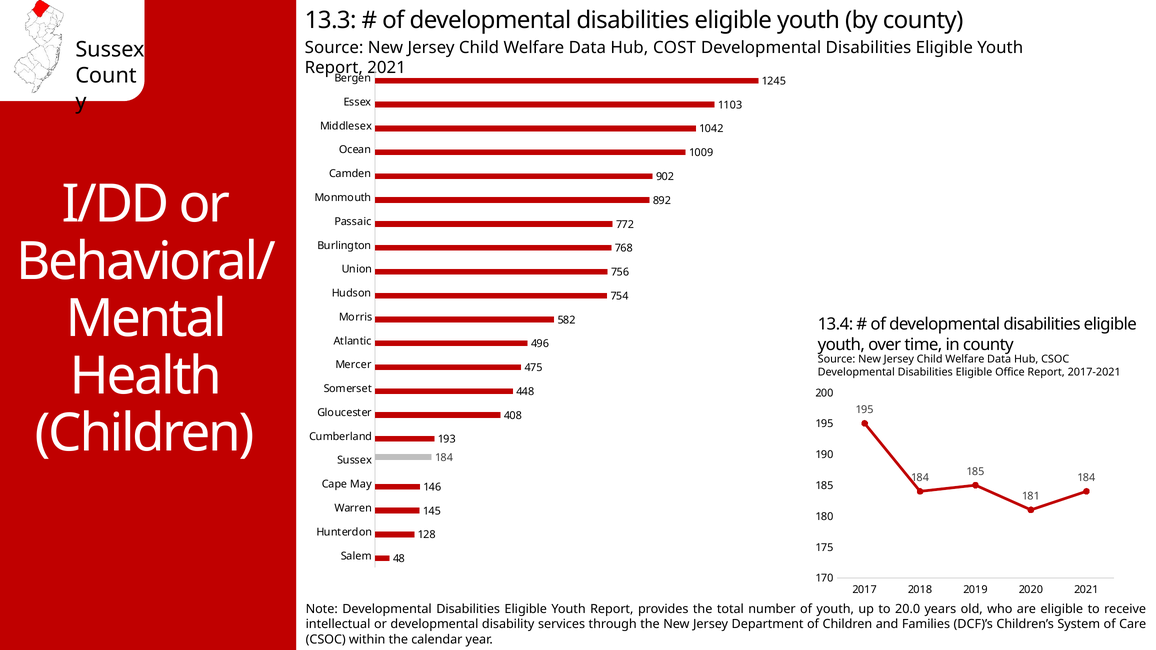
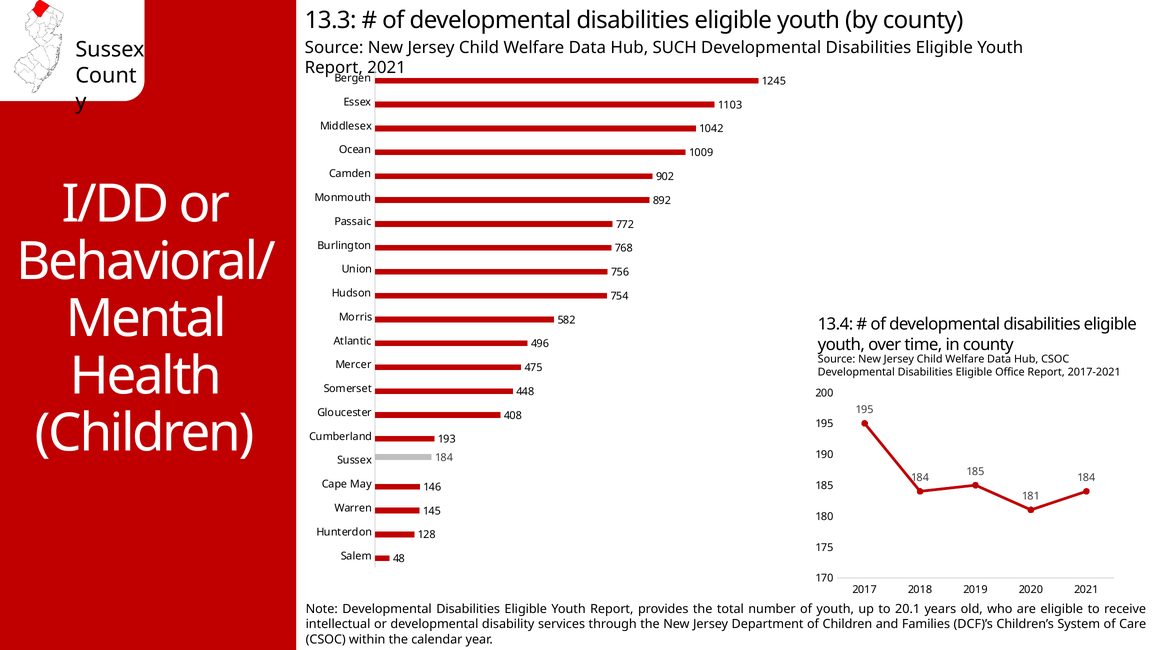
COST: COST -> SUCH
20.0: 20.0 -> 20.1
